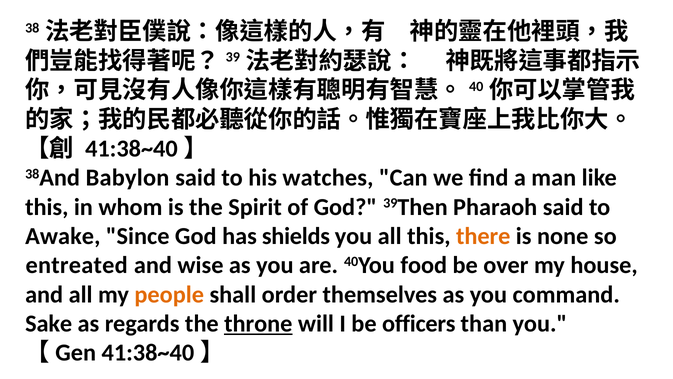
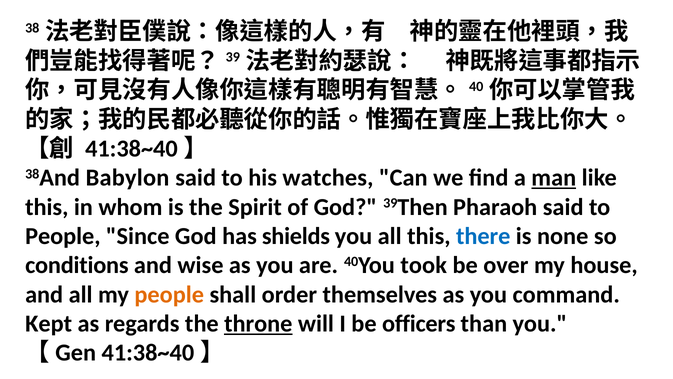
man underline: none -> present
Awake at (63, 236): Awake -> People
there colour: orange -> blue
entreated: entreated -> conditions
food: food -> took
Sake: Sake -> Kept
